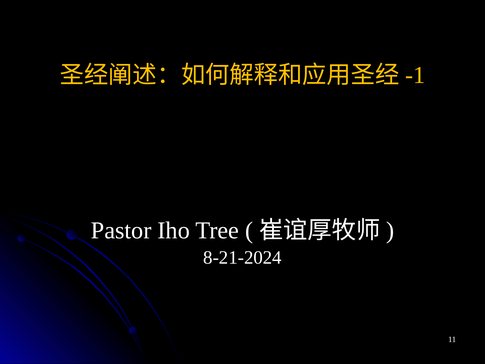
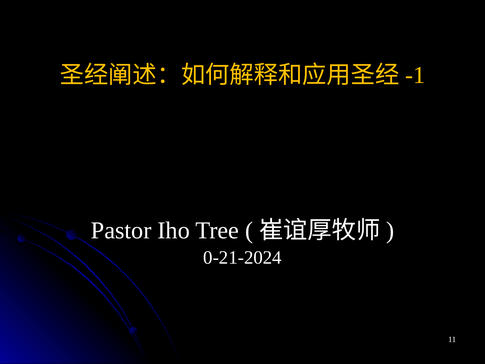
8-21-2024: 8-21-2024 -> 0-21-2024
